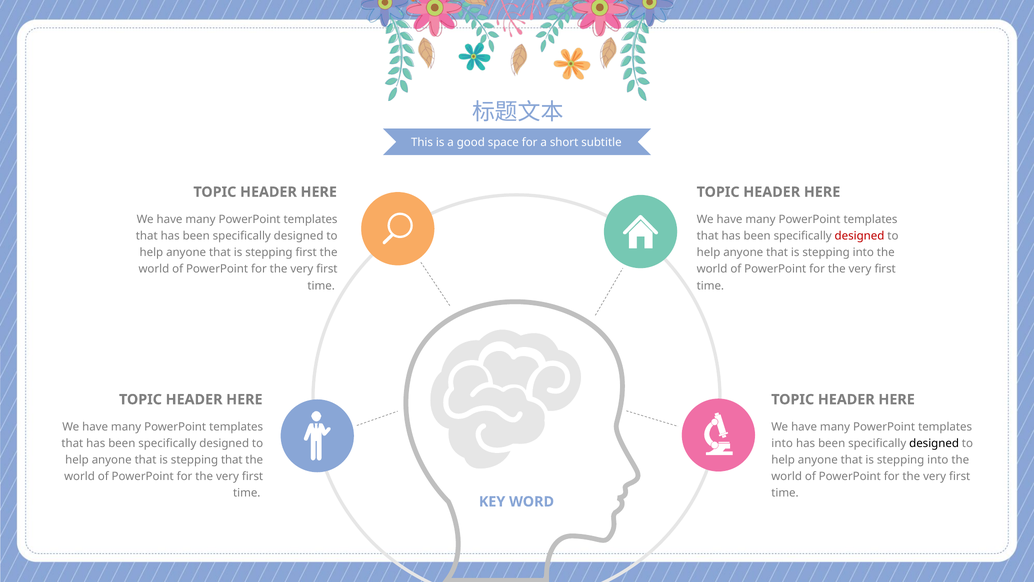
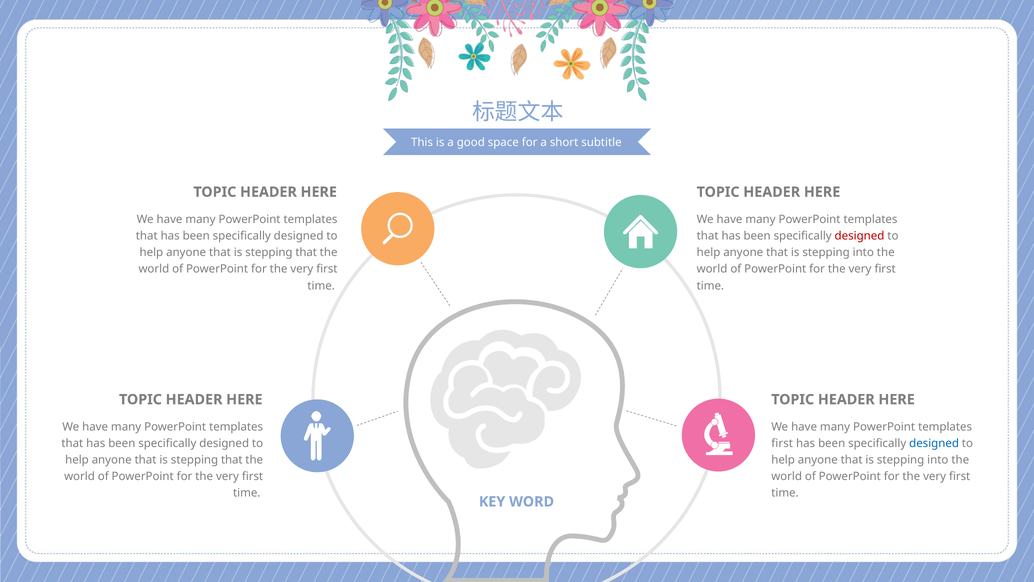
first at (306, 252): first -> that
into at (782, 443): into -> first
designed at (934, 443) colour: black -> blue
